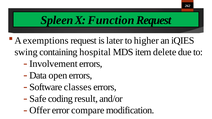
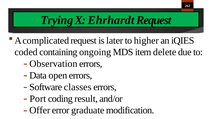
Spleen: Spleen -> Trying
Function: Function -> Ehrhardt
exemptions: exemptions -> complicated
swing: swing -> coded
hospital: hospital -> ongoing
Involvement: Involvement -> Observation
Safe: Safe -> Port
compare: compare -> graduate
